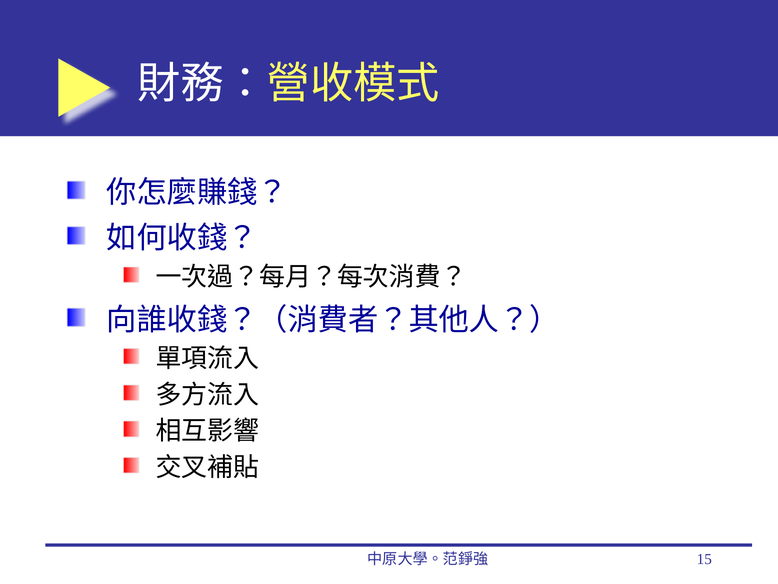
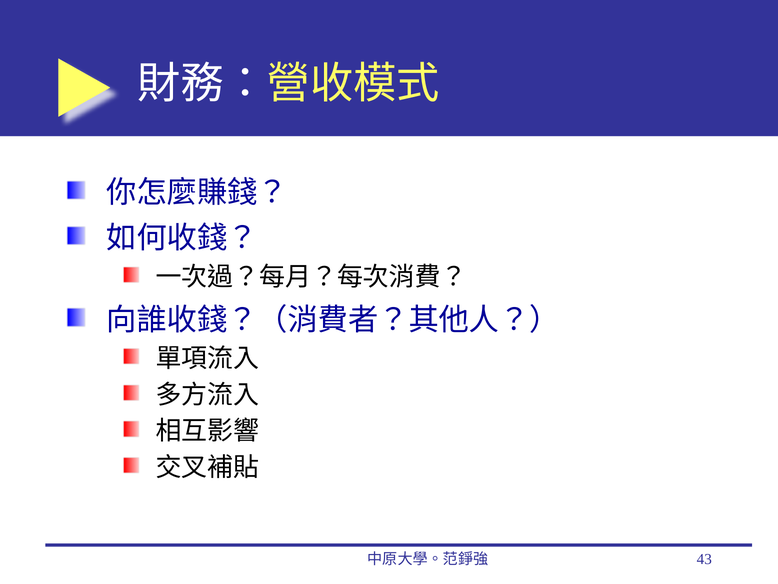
15: 15 -> 43
